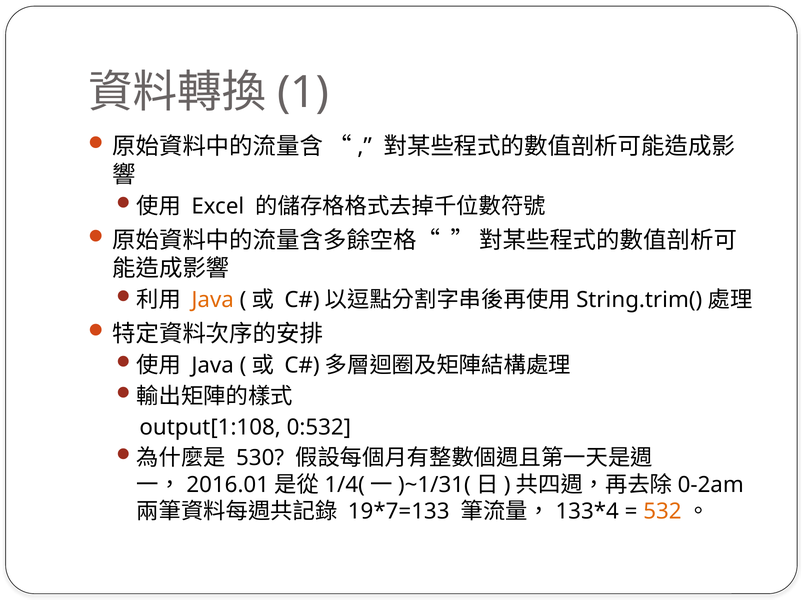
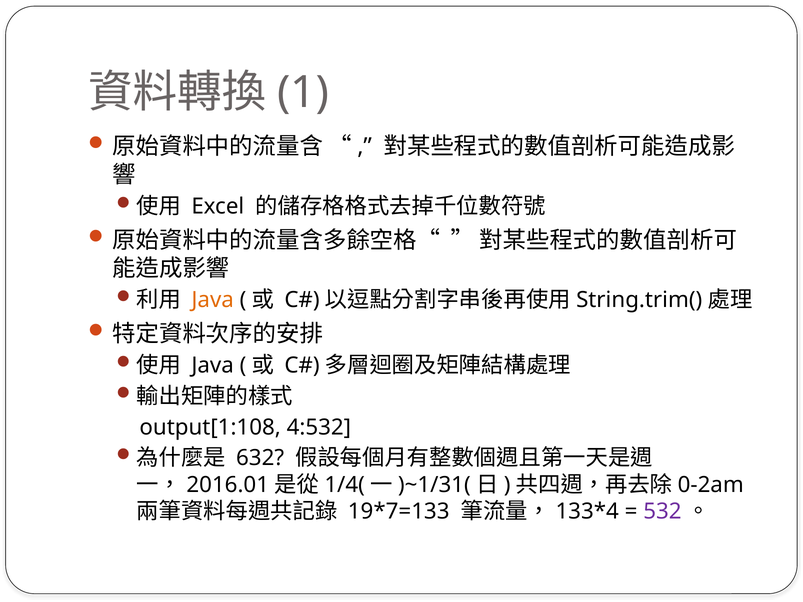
0:532: 0:532 -> 4:532
530: 530 -> 632
532 colour: orange -> purple
